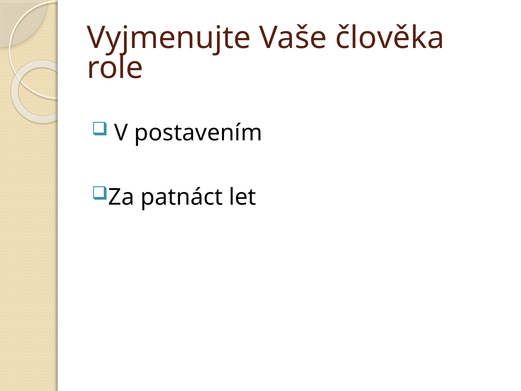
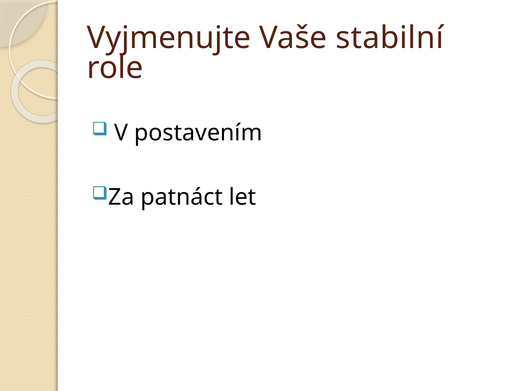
člověka: člověka -> stabilní
